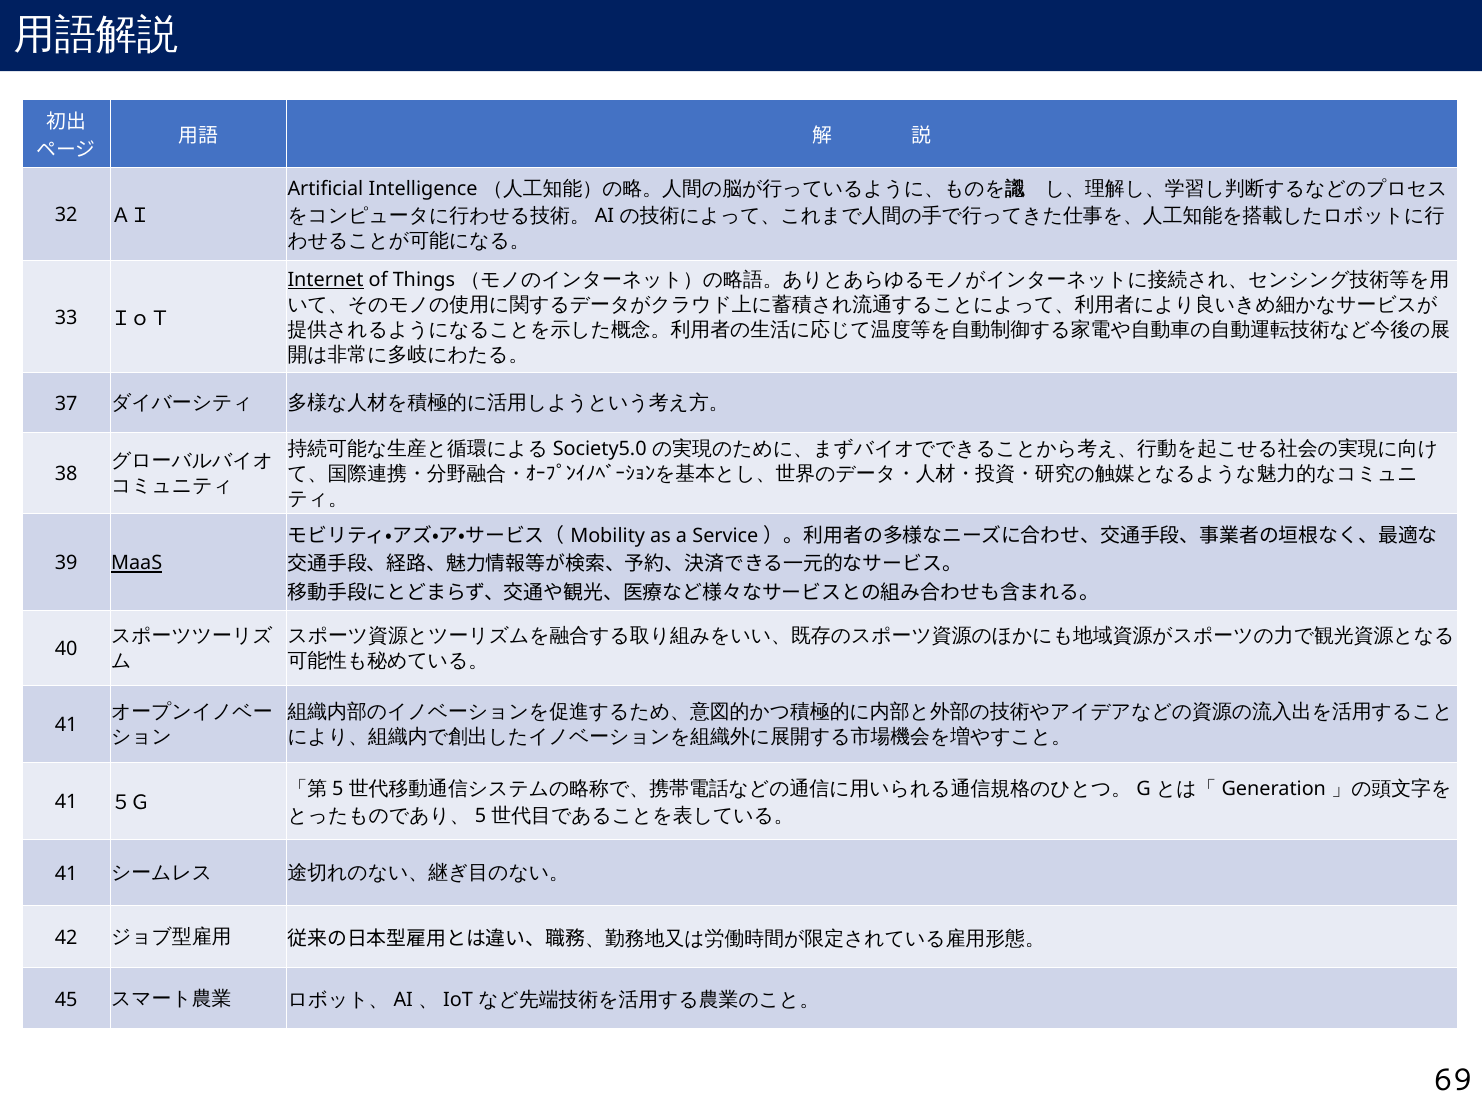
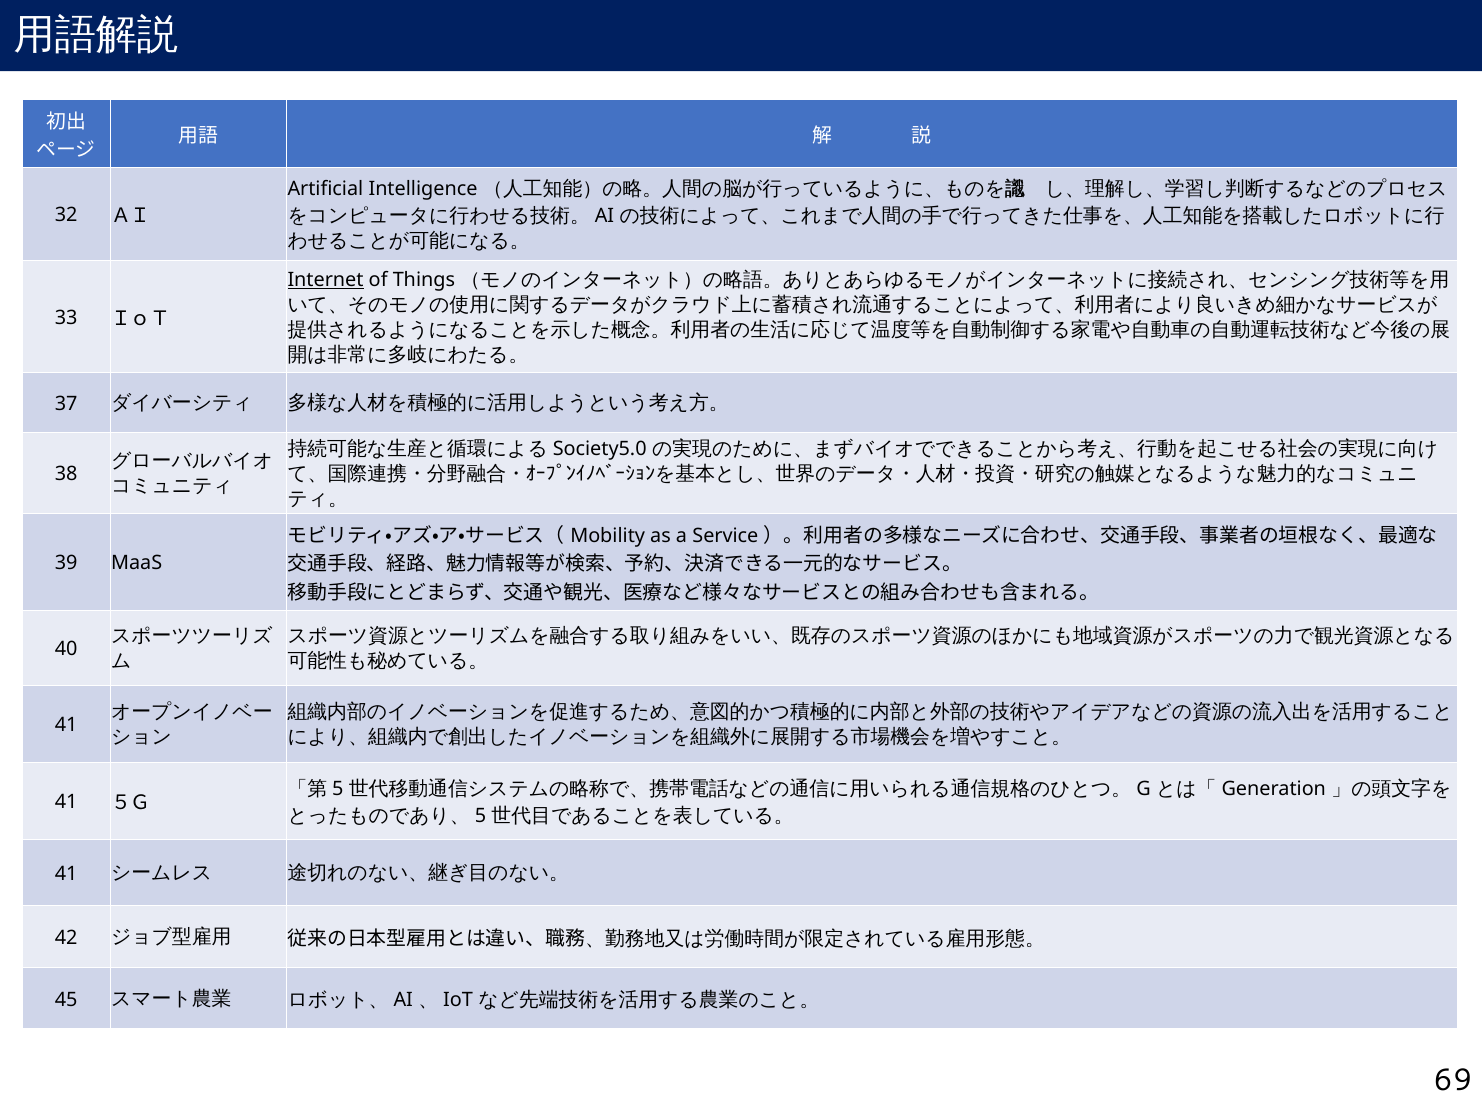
MaaS underline: present -> none
